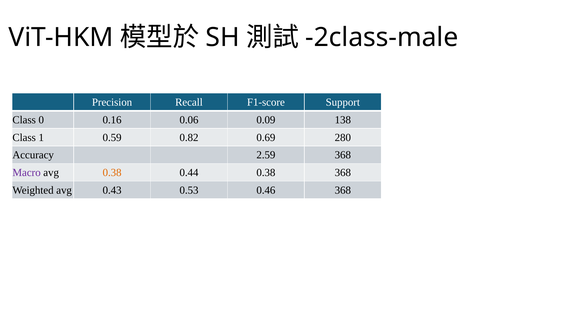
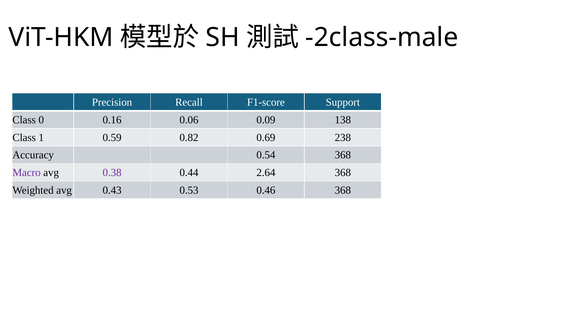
280: 280 -> 238
2.59: 2.59 -> 0.54
0.38 at (112, 172) colour: orange -> purple
0.44 0.38: 0.38 -> 2.64
